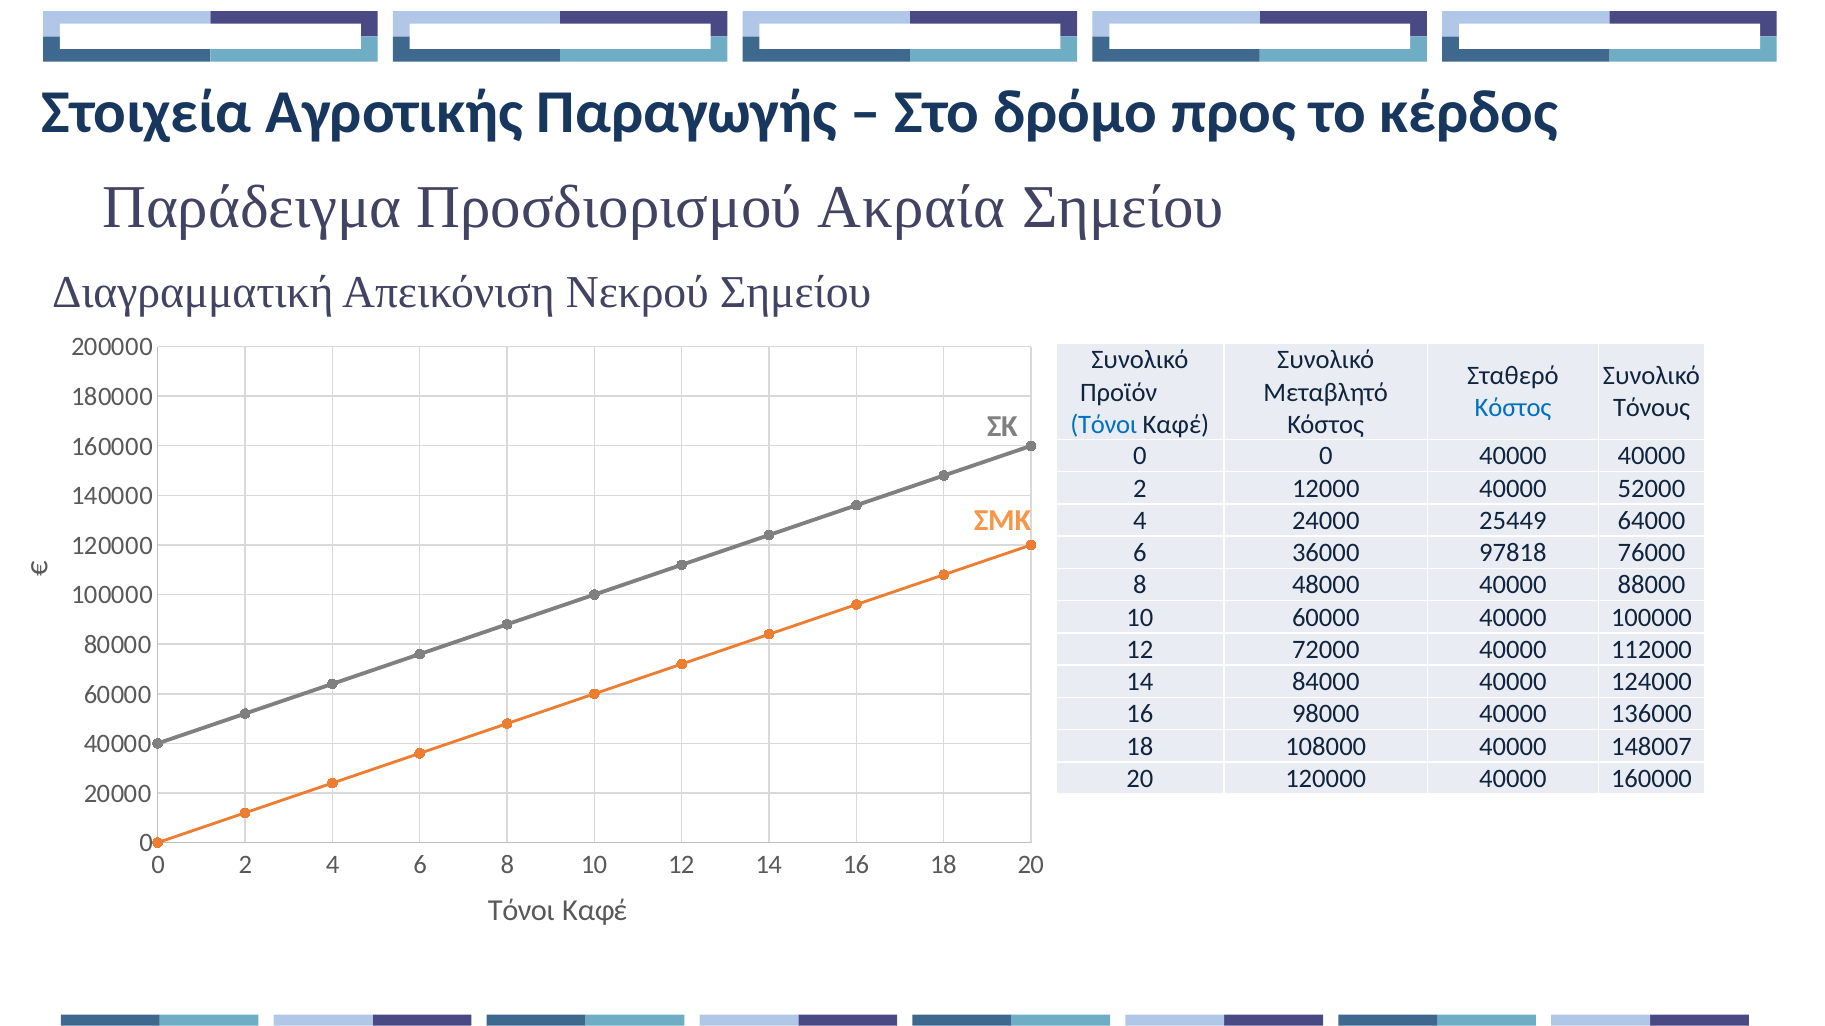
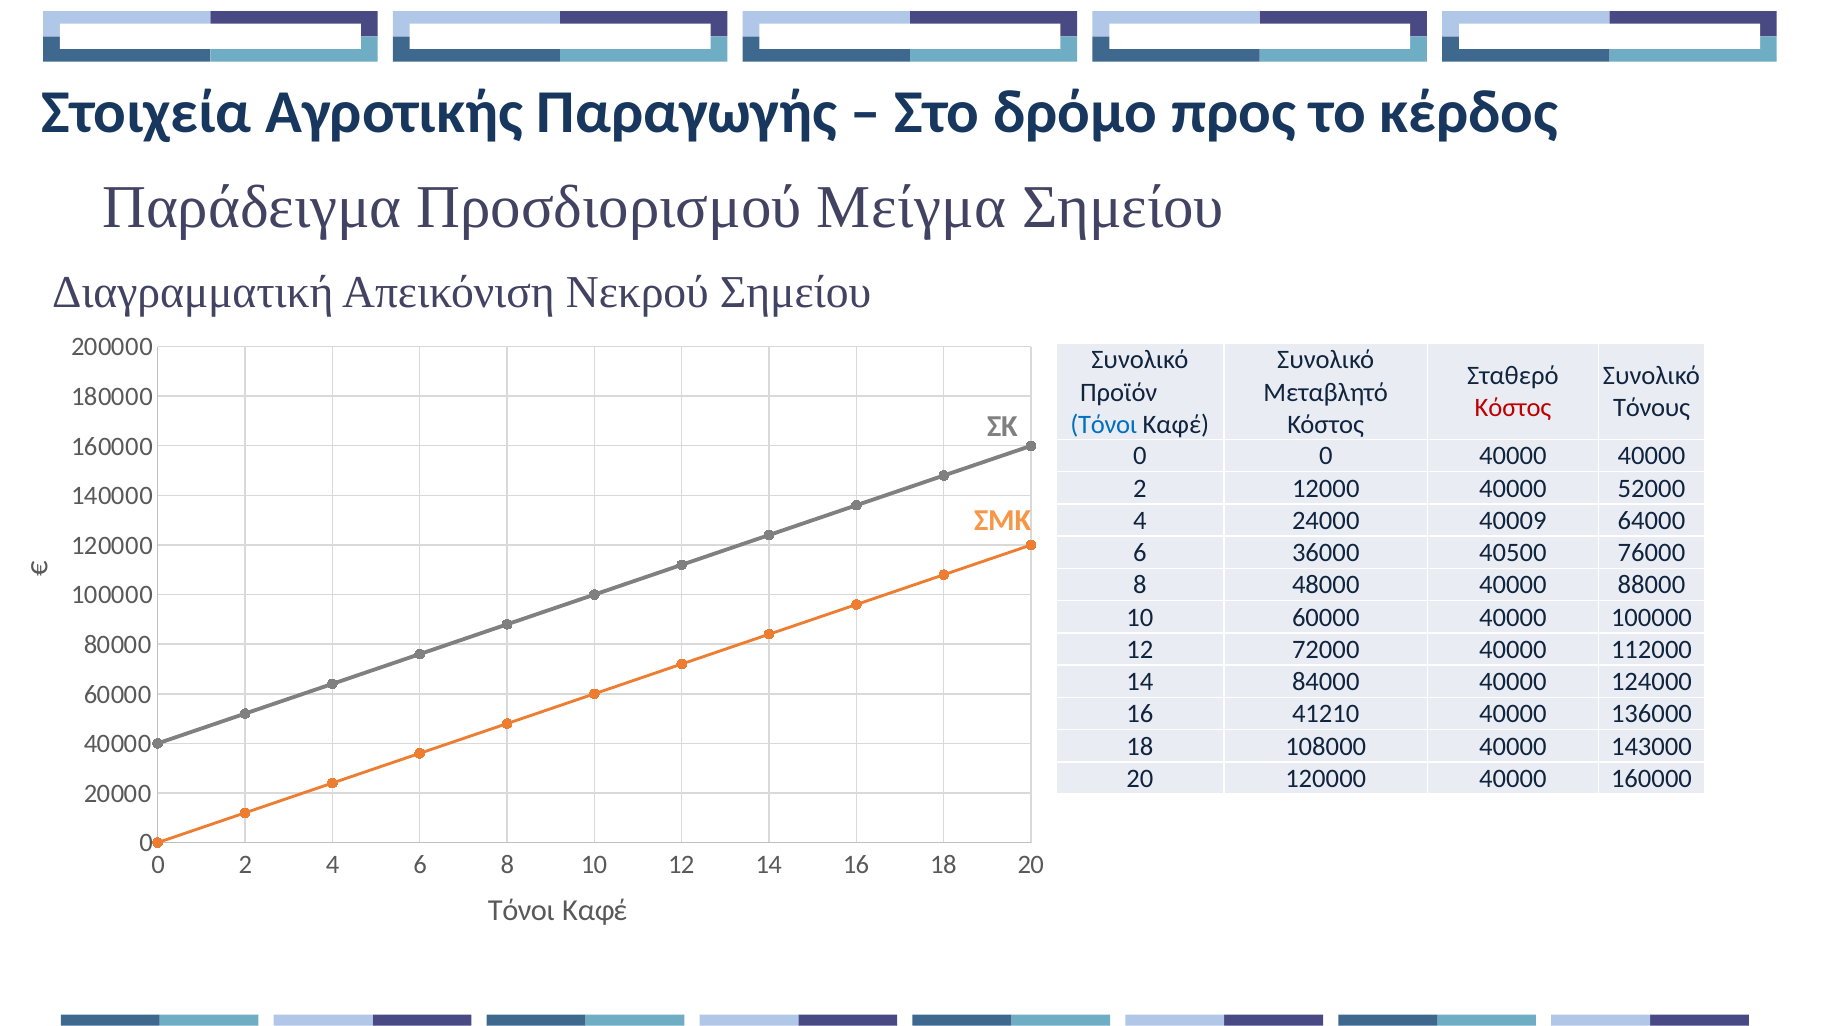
Ακραία: Ακραία -> Μείγμα
Κόστος at (1513, 408) colour: blue -> red
25449: 25449 -> 40009
97818: 97818 -> 40500
98000: 98000 -> 41210
148007: 148007 -> 143000
